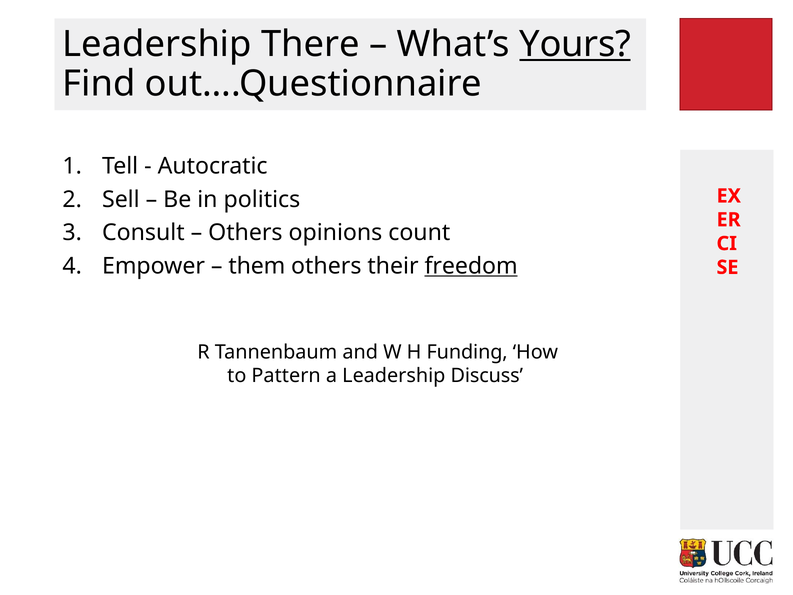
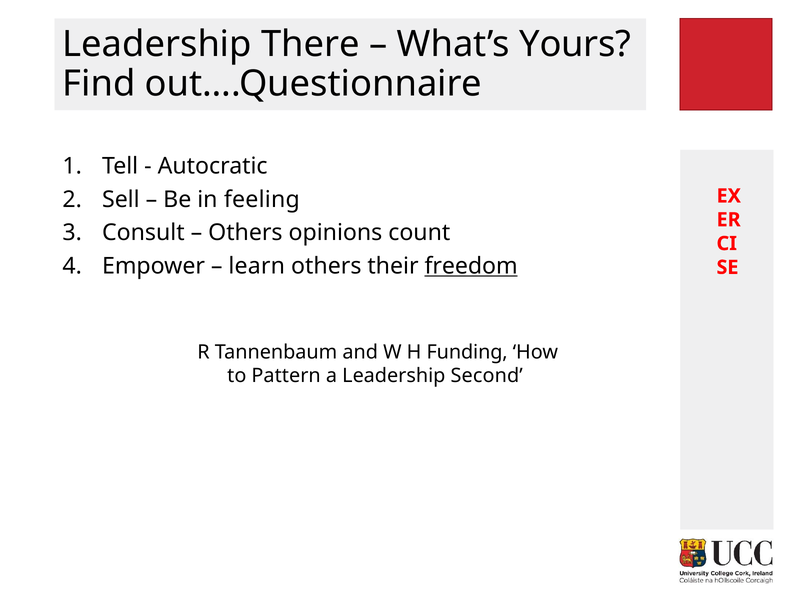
Yours underline: present -> none
politics: politics -> feeling
them: them -> learn
Discuss: Discuss -> Second
